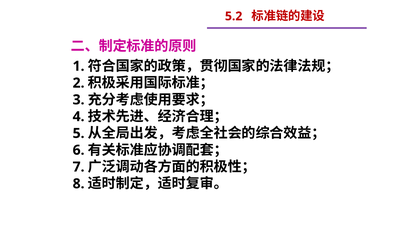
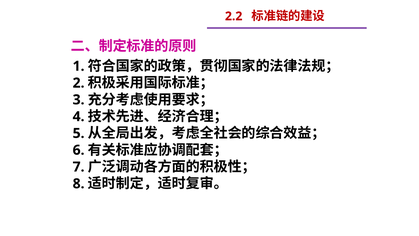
5.2: 5.2 -> 2.2
